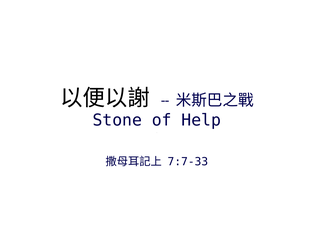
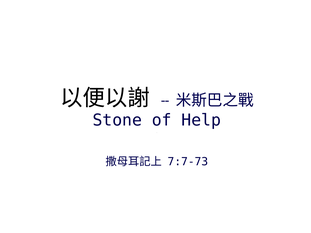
7:7-33: 7:7-33 -> 7:7-73
